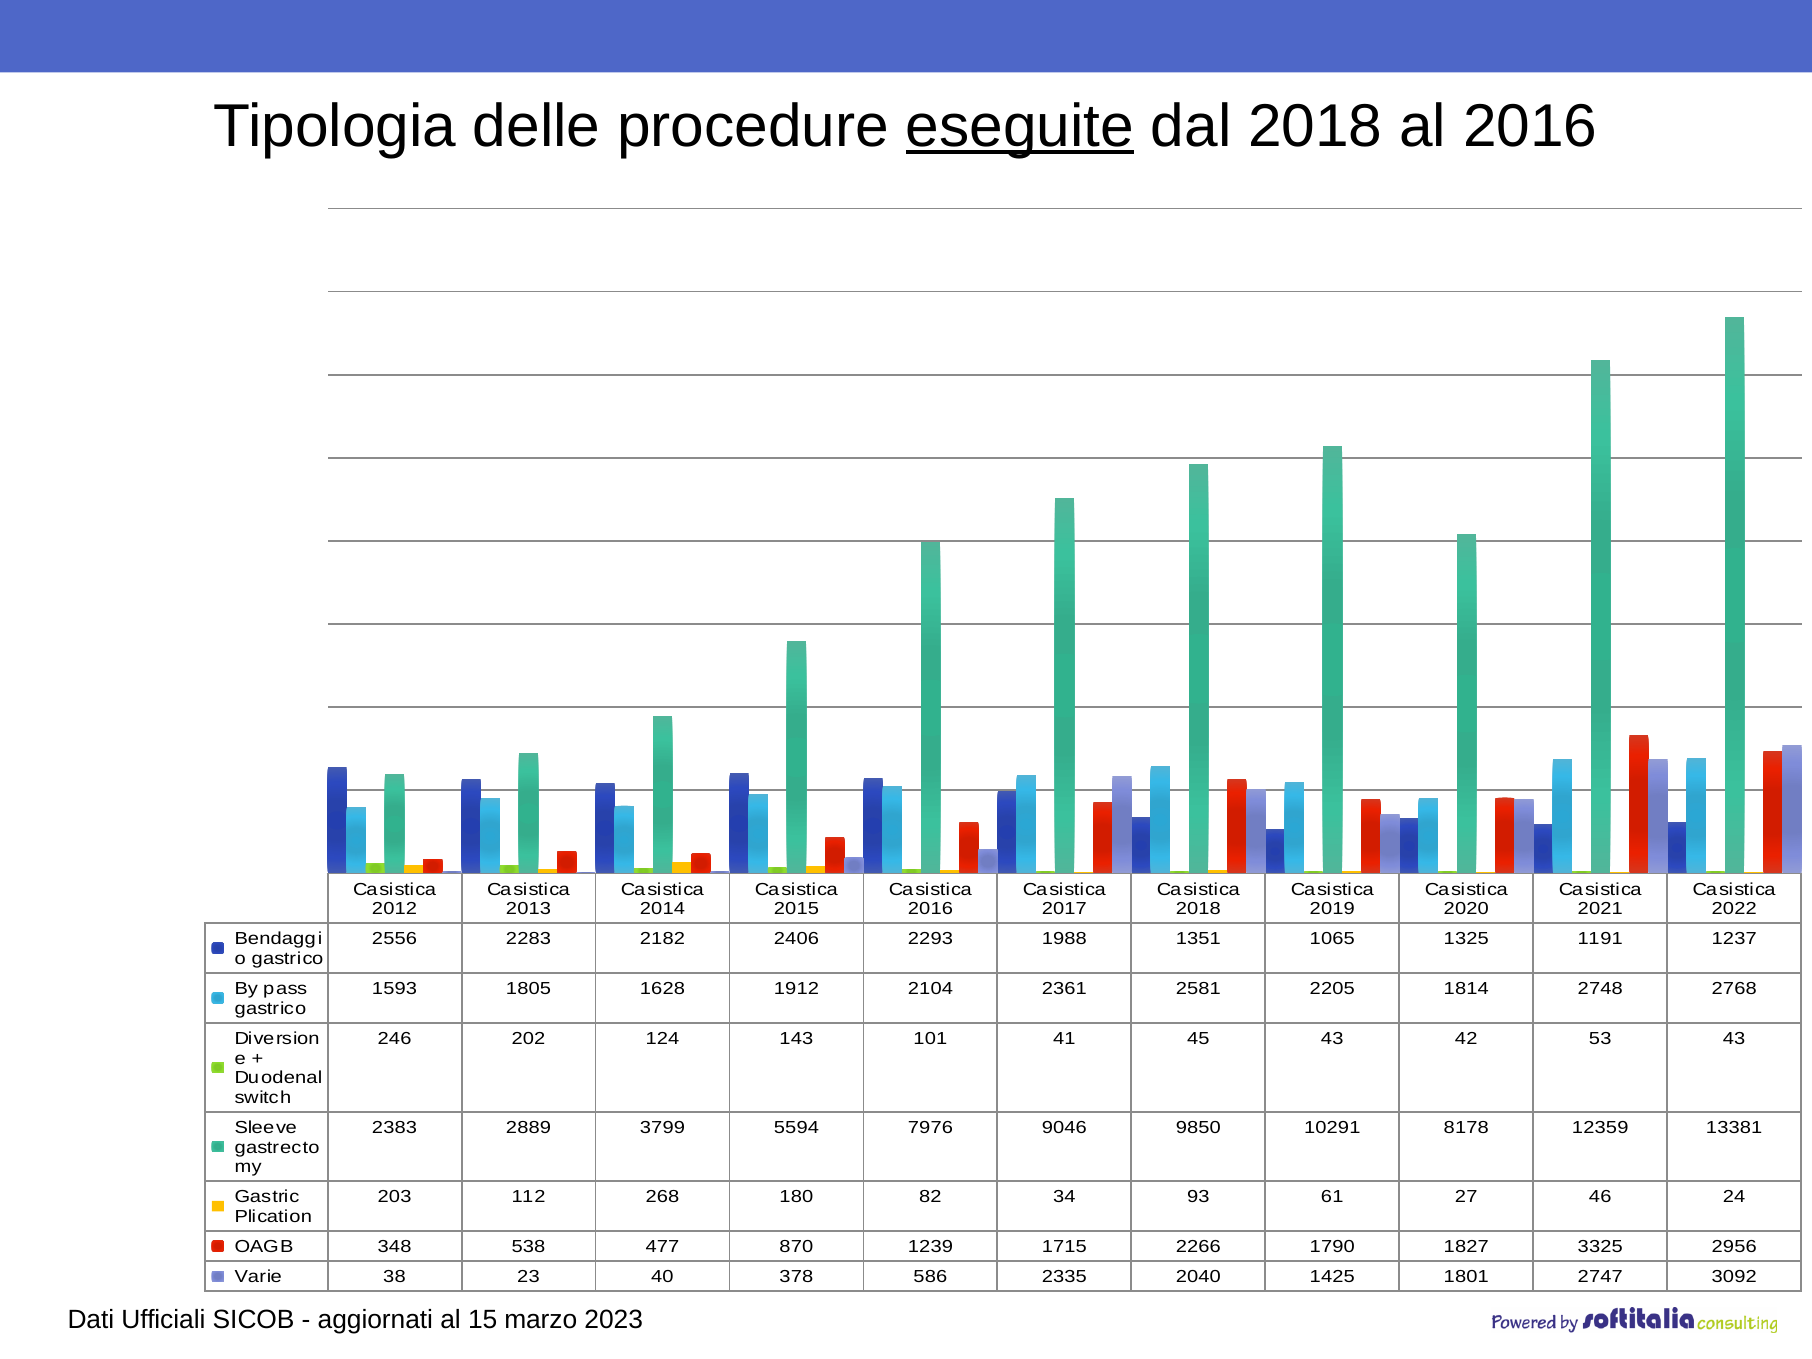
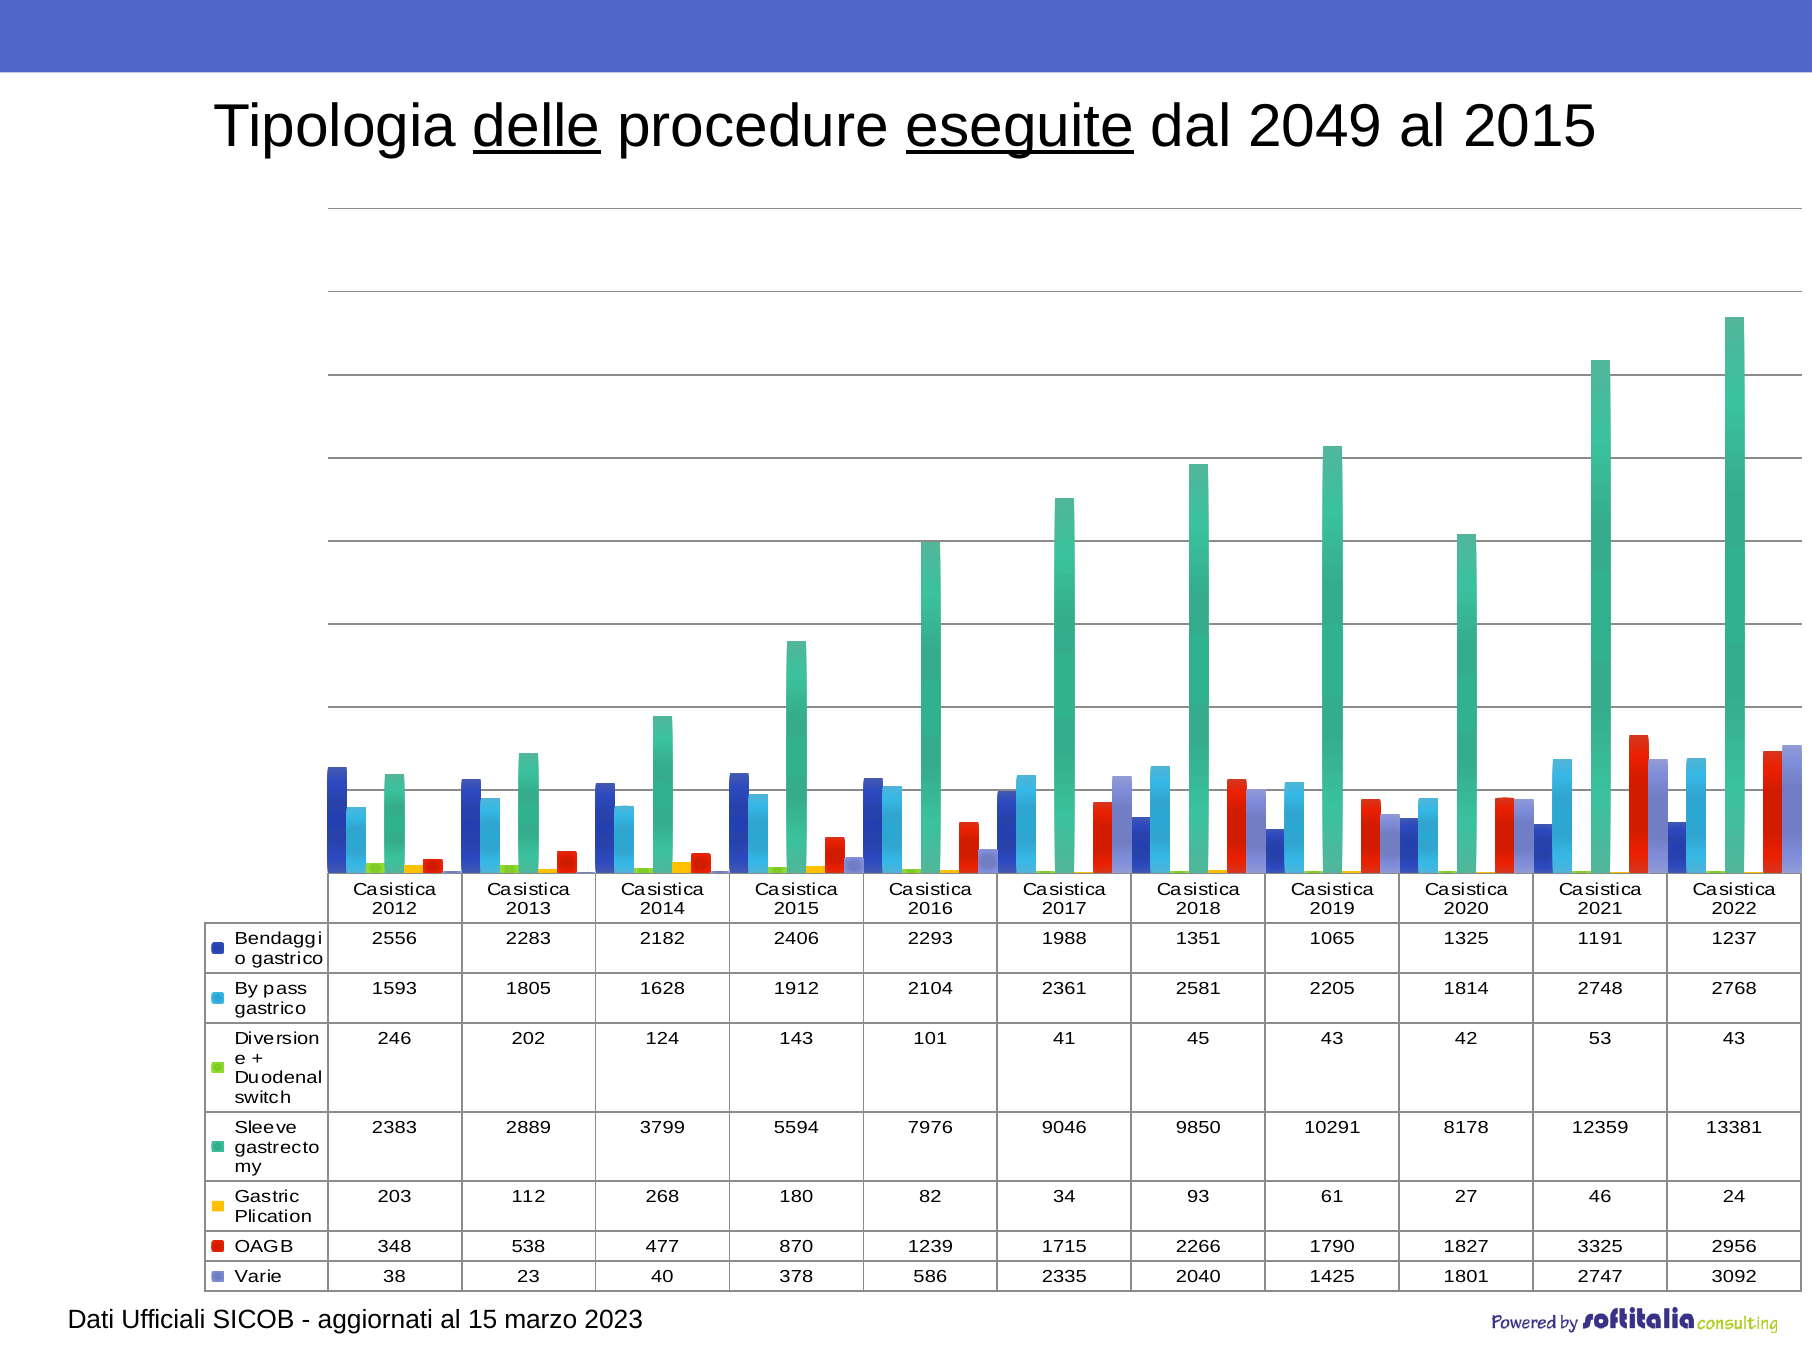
delle underline: none -> present
dal 2018: 2018 -> 2049
al 2016: 2016 -> 2015
